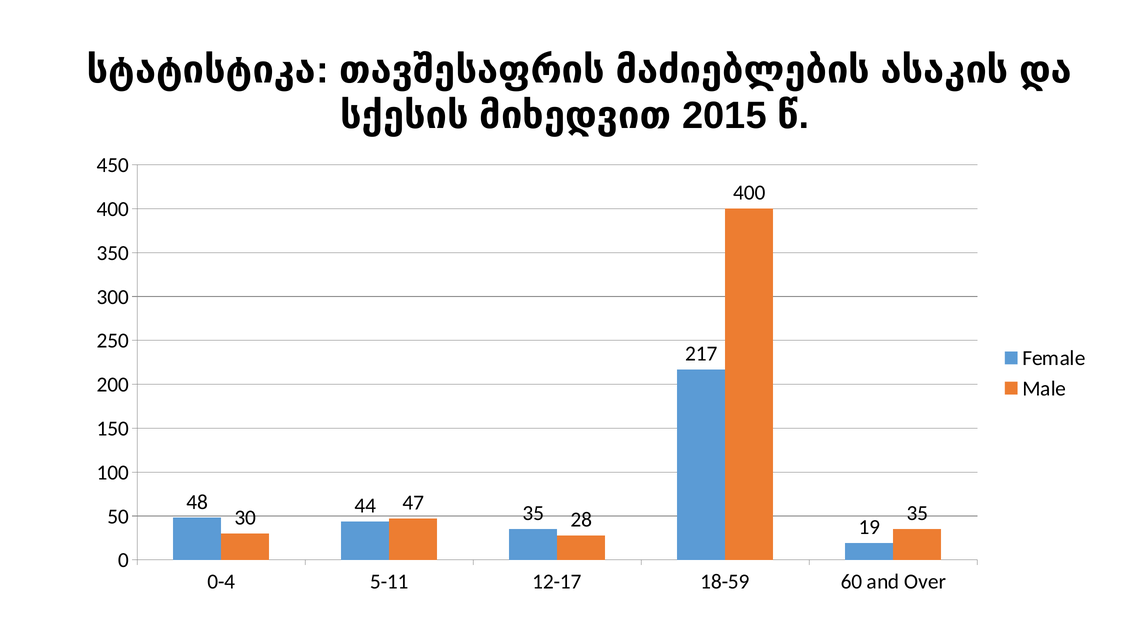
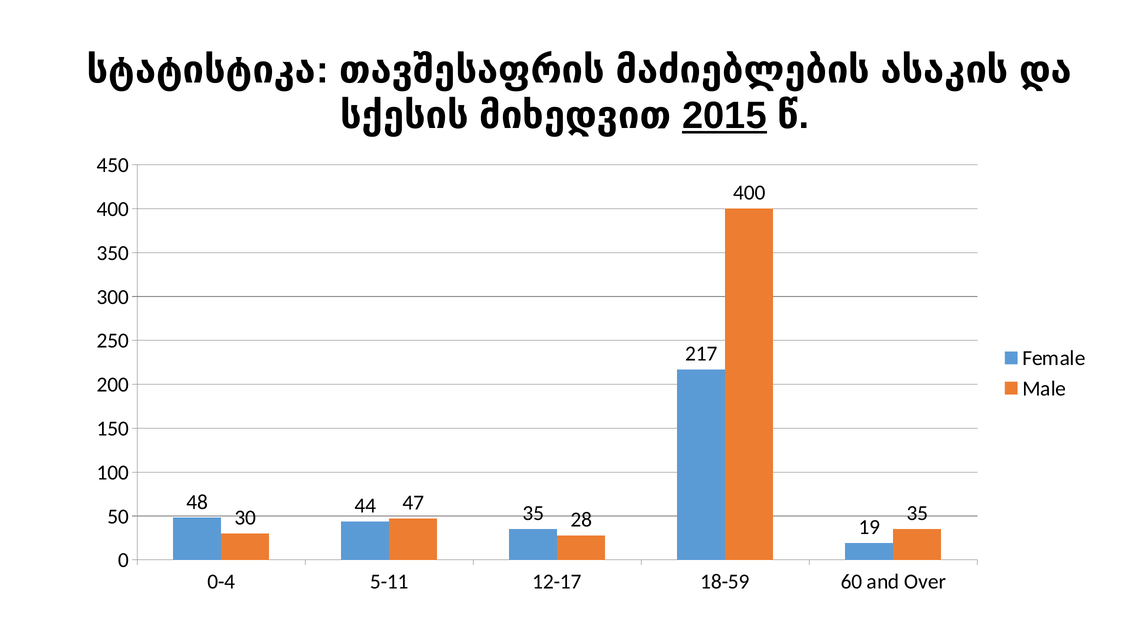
2015 underline: none -> present
